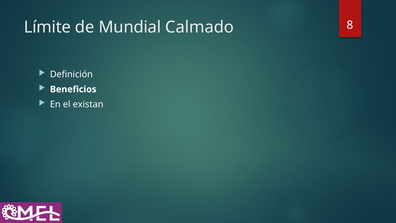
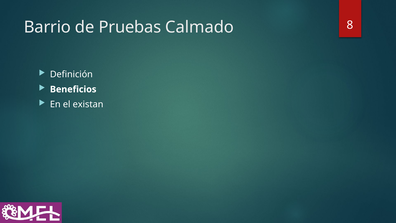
Límite: Límite -> Barrio
Mundial: Mundial -> Pruebas
